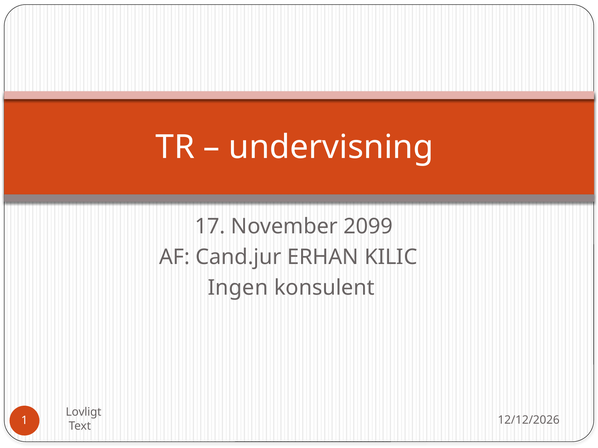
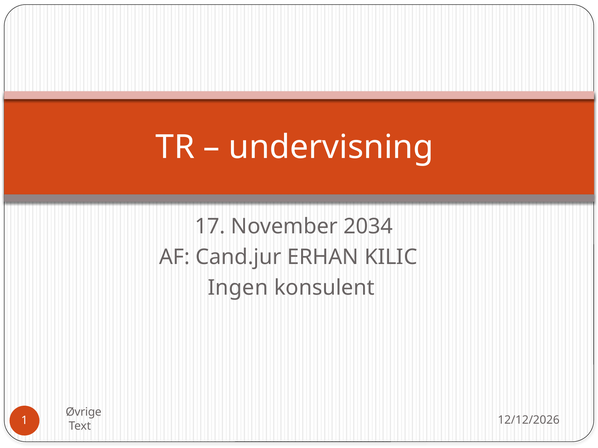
2099: 2099 -> 2034
Lovligt: Lovligt -> Øvrige
